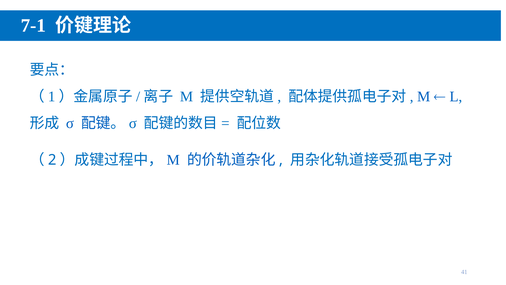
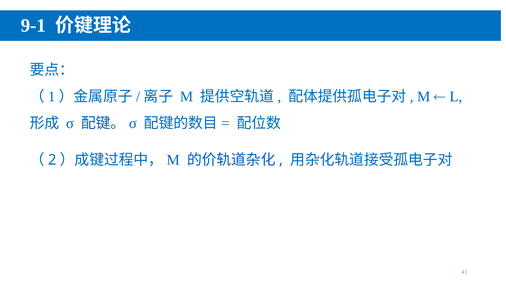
7-1: 7-1 -> 9-1
